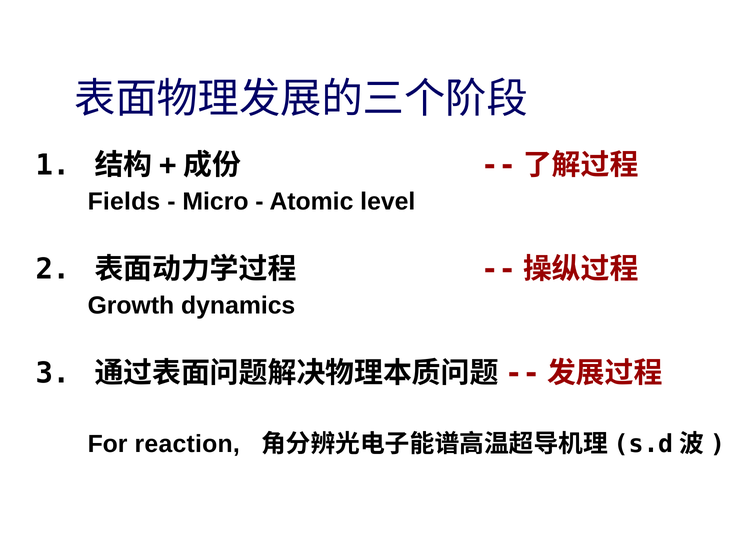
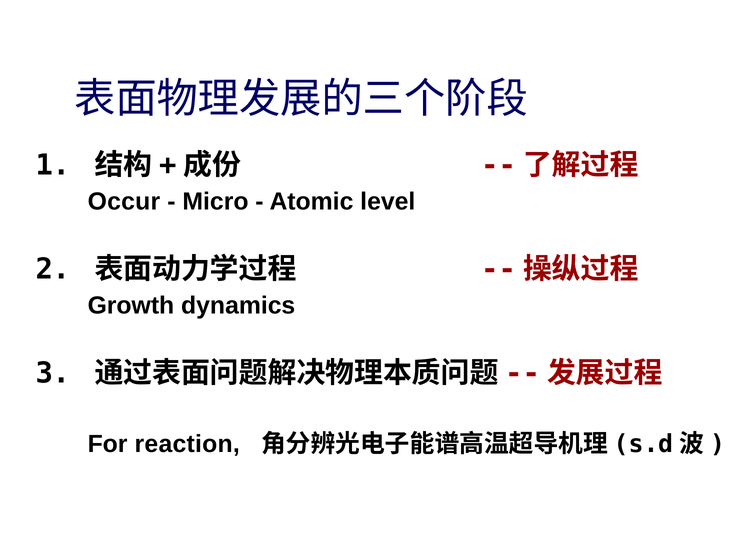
Fields: Fields -> Occur
